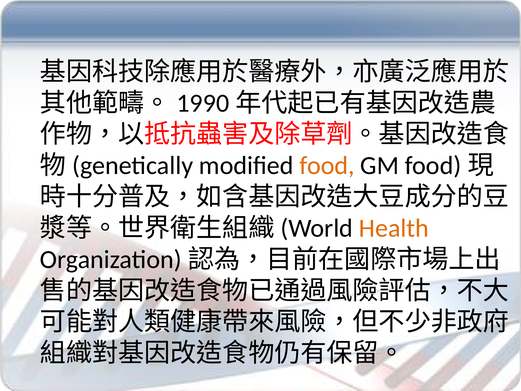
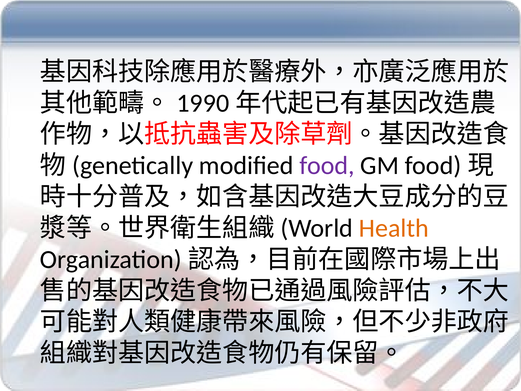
food at (327, 166) colour: orange -> purple
